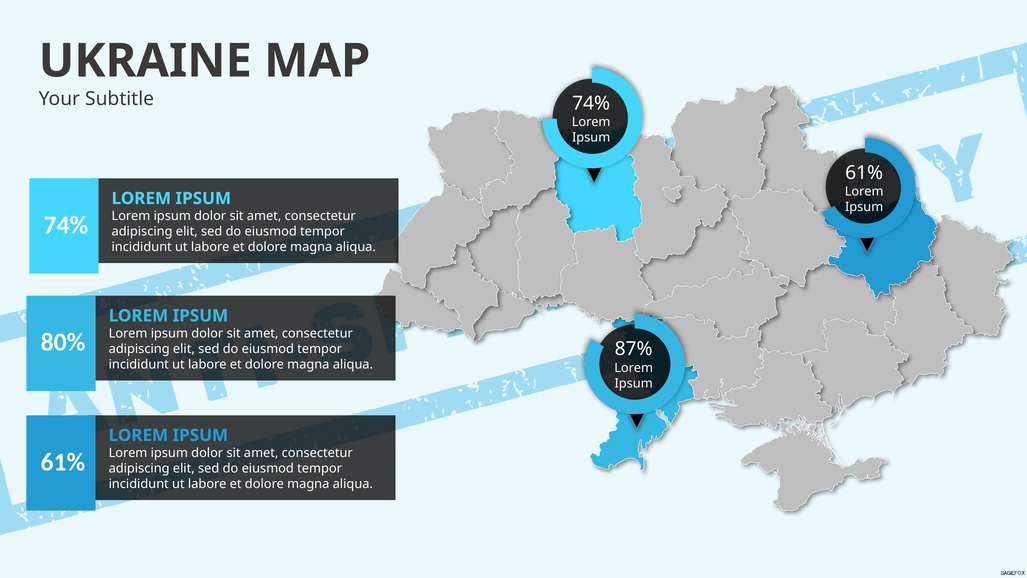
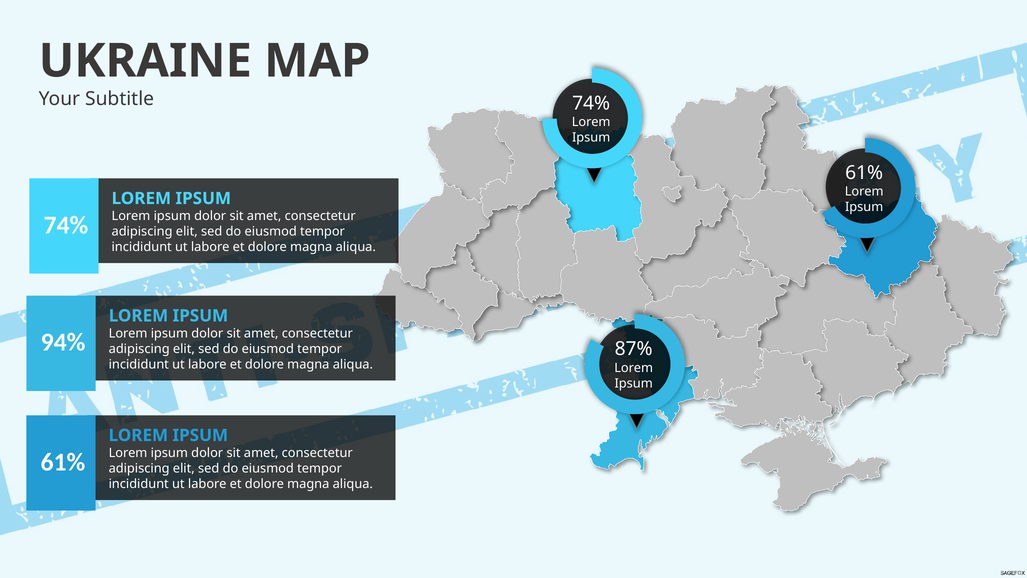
80%: 80% -> 94%
